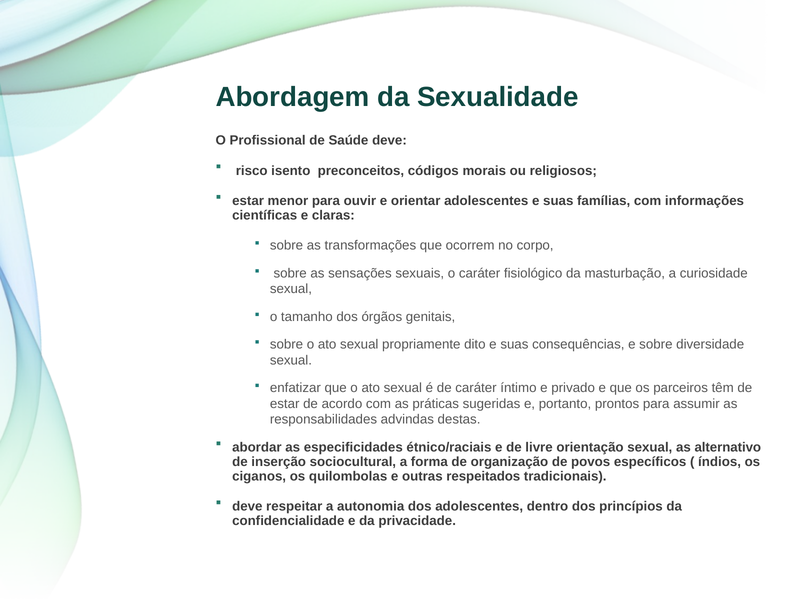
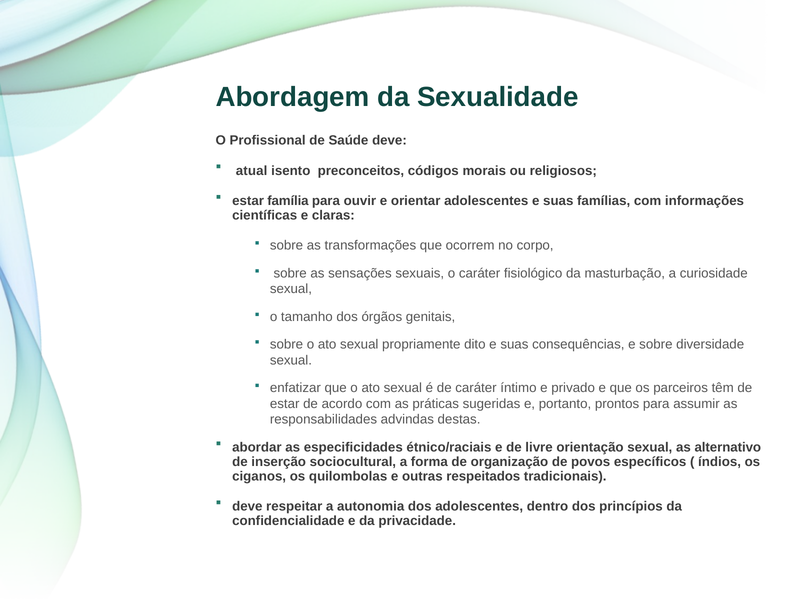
risco: risco -> atual
menor: menor -> família
